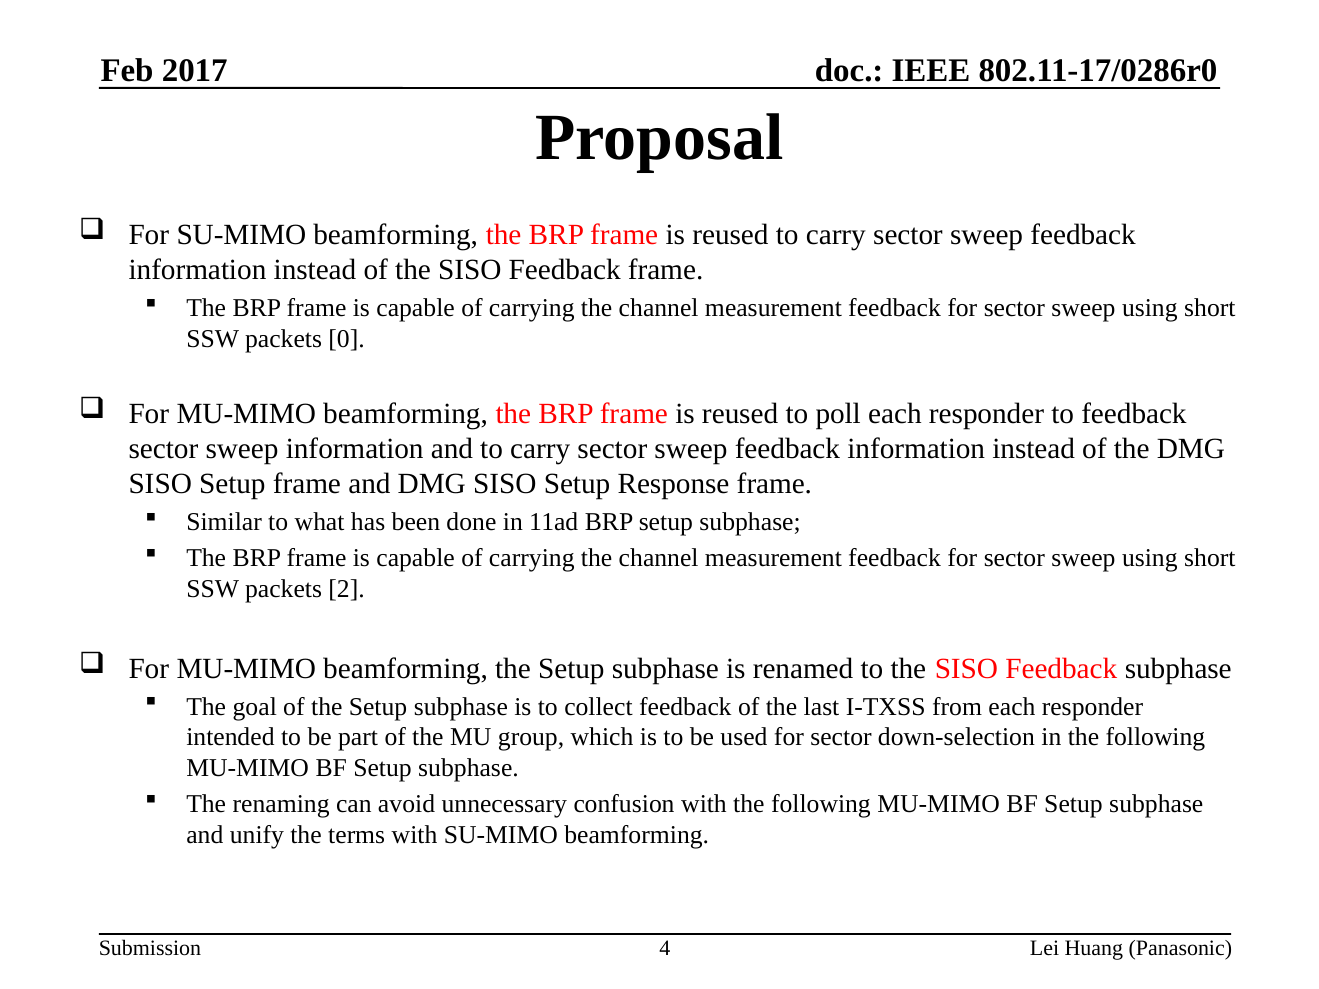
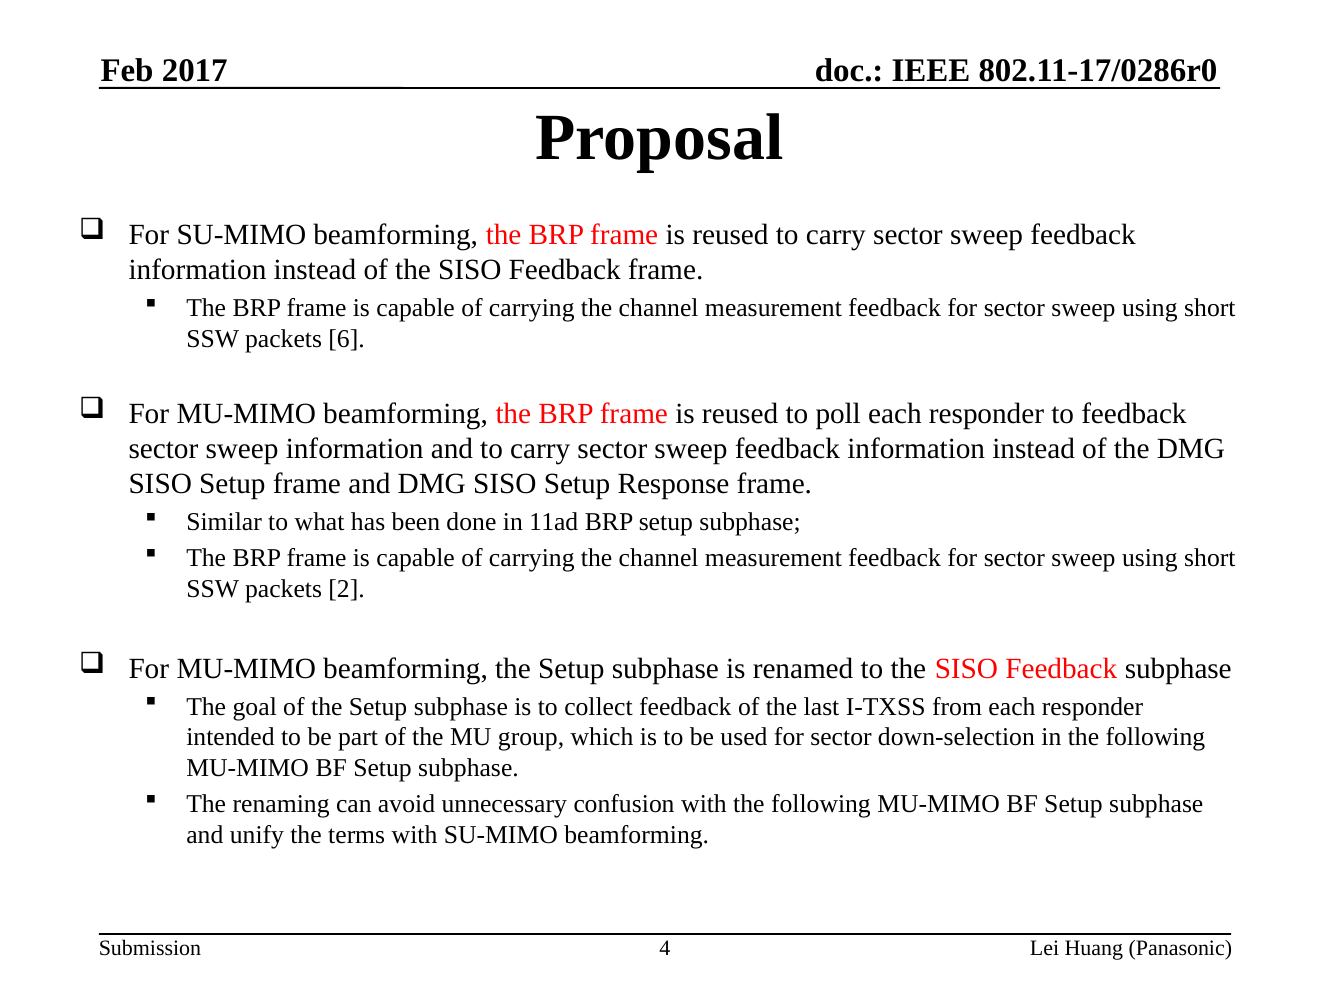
0: 0 -> 6
